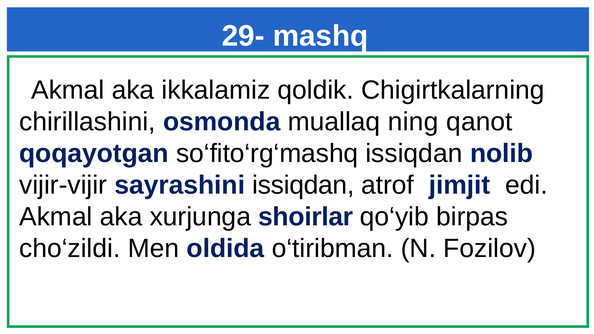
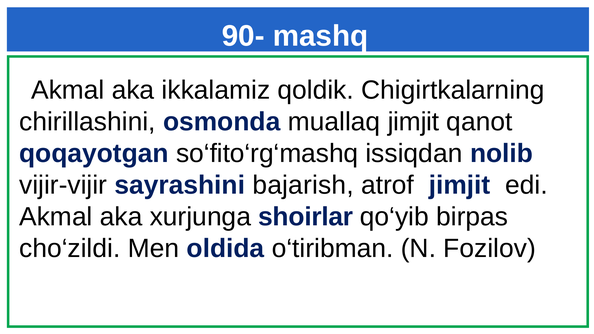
29-: 29- -> 90-
muallaq ning: ning -> jimjit
sayrashini issiqdan: issiqdan -> bajarish
